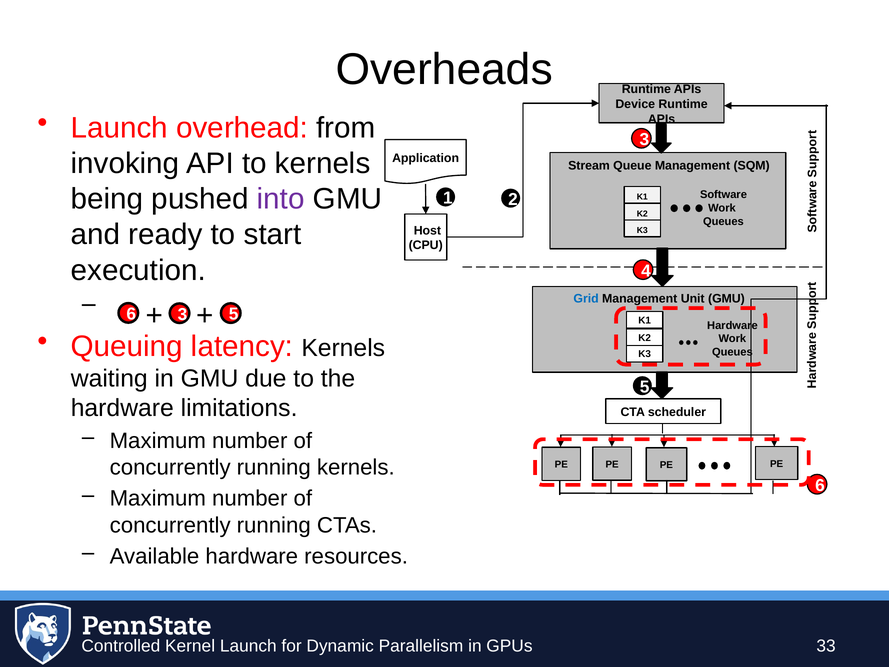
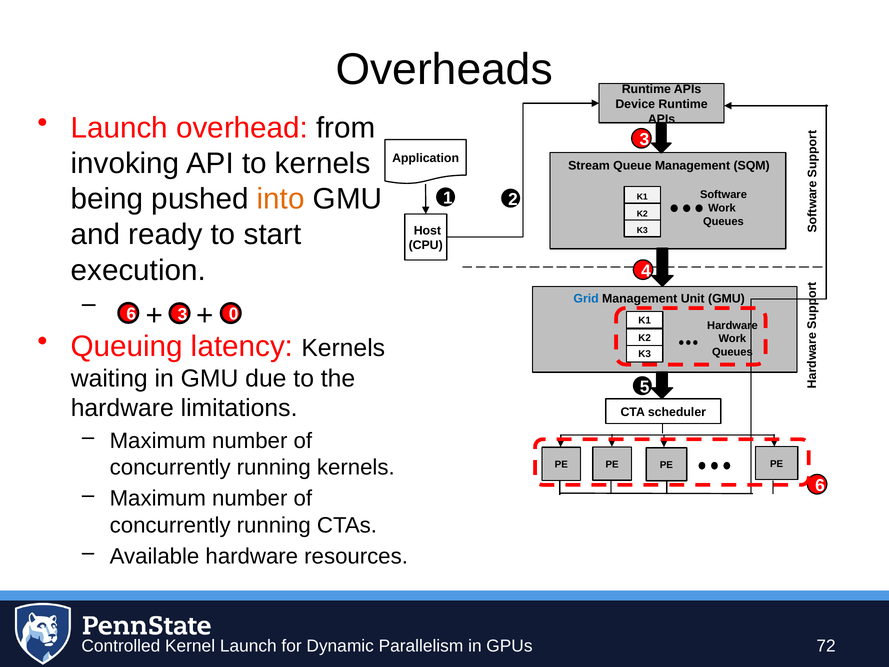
into colour: purple -> orange
3 5: 5 -> 0
33: 33 -> 72
